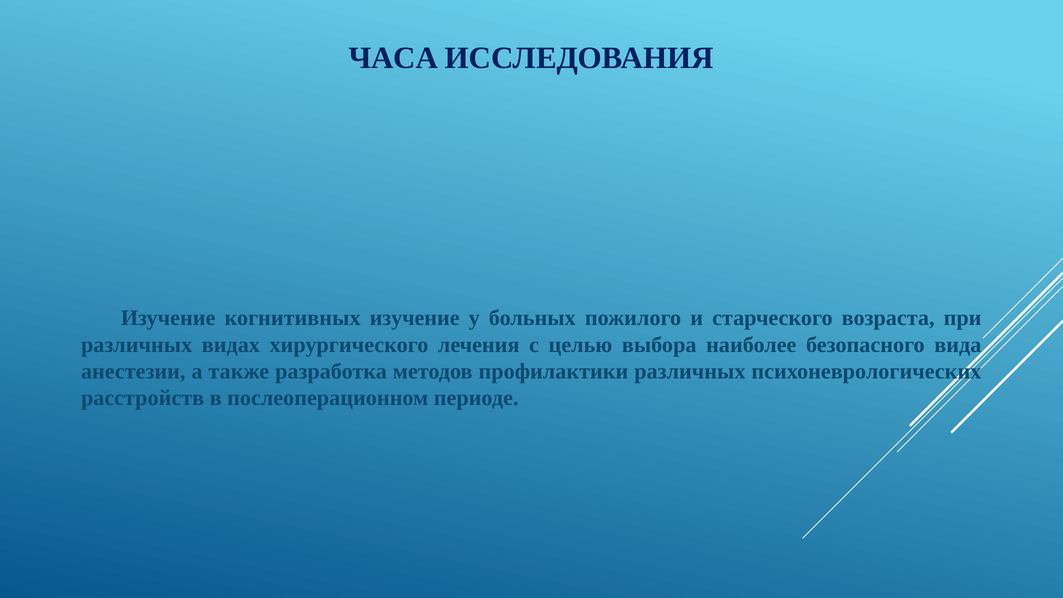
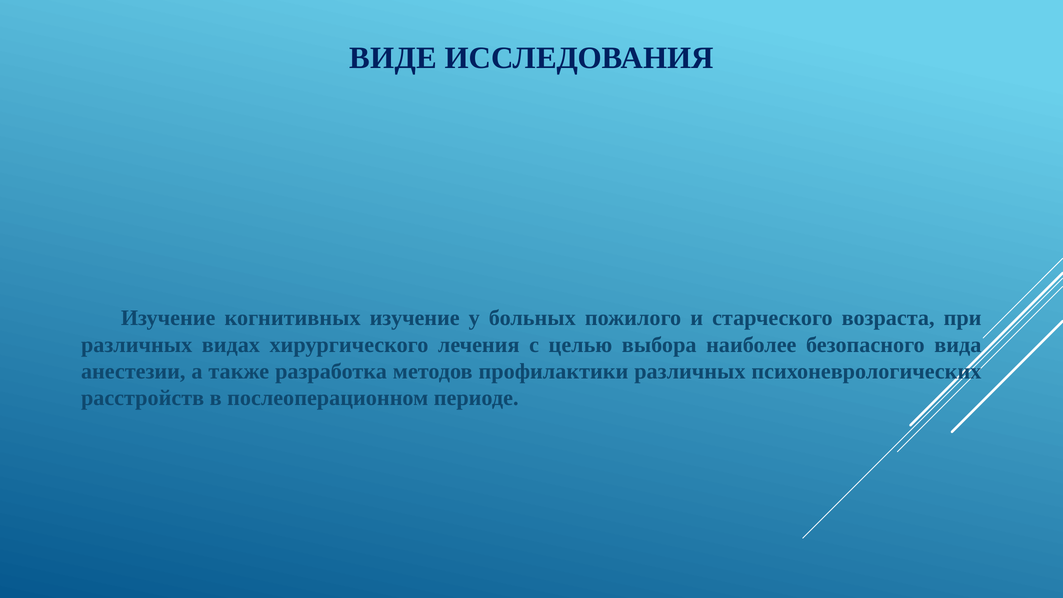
ЧАСА: ЧАСА -> ВИДЕ
